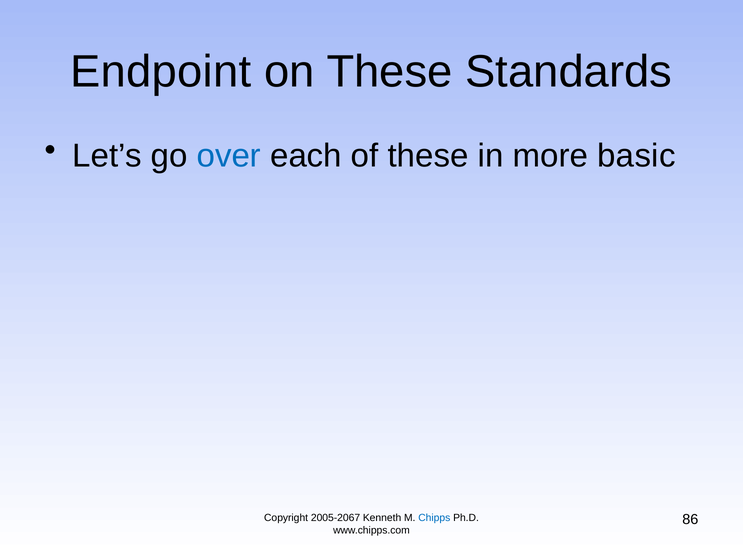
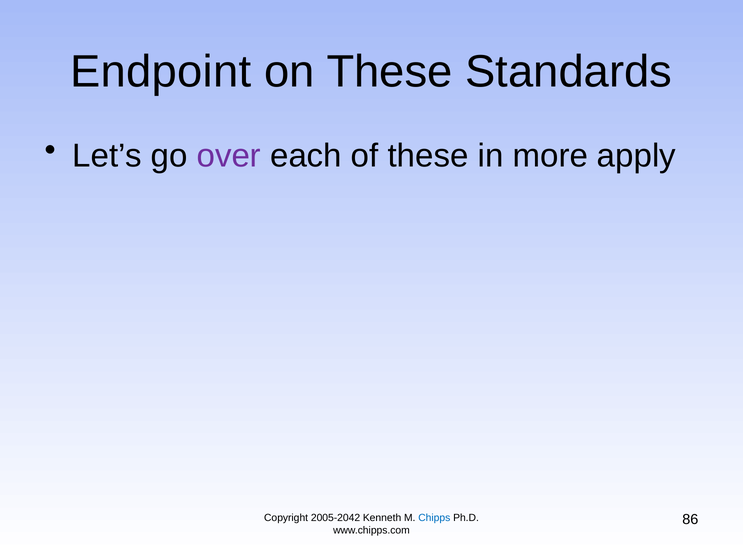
over colour: blue -> purple
basic: basic -> apply
2005-2067: 2005-2067 -> 2005-2042
